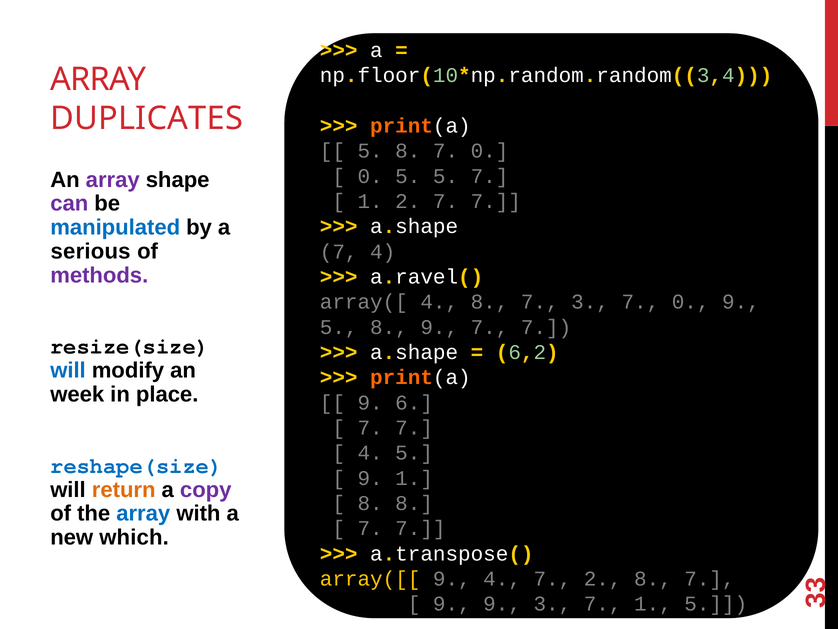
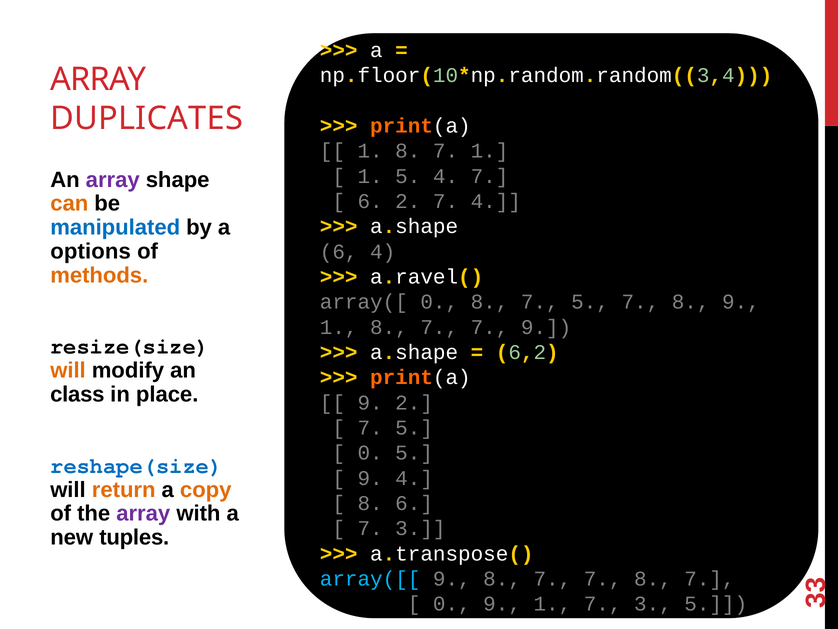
5 at (370, 151): 5 -> 1
8 7 0: 0 -> 1
0 at (370, 176): 0 -> 1
5 5: 5 -> 4
can colour: purple -> orange
1 at (370, 201): 1 -> 6
2 7 7: 7 -> 4
serious: serious -> options
7 at (339, 251): 7 -> 6
methods colour: purple -> orange
array([ 4: 4 -> 0
8 7 3: 3 -> 5
0 at (691, 302): 0 -> 8
5 at (339, 327): 5 -> 1
9 at (439, 327): 9 -> 7
7 at (546, 327): 7 -> 9
will at (68, 370) colour: blue -> orange
week: week -> class
9 6: 6 -> 2
7 at (414, 427): 7 -> 5
4 at (370, 453): 4 -> 0
9 1: 1 -> 4
copy colour: purple -> orange
8 8: 8 -> 6
array at (143, 513) colour: blue -> purple
7 at (420, 528): 7 -> 3
which: which -> tuples
array([[ colour: yellow -> light blue
9 4: 4 -> 8
2 at (603, 578): 2 -> 7
9 at (452, 603): 9 -> 0
3 at (552, 603): 3 -> 1
1 at (653, 603): 1 -> 3
